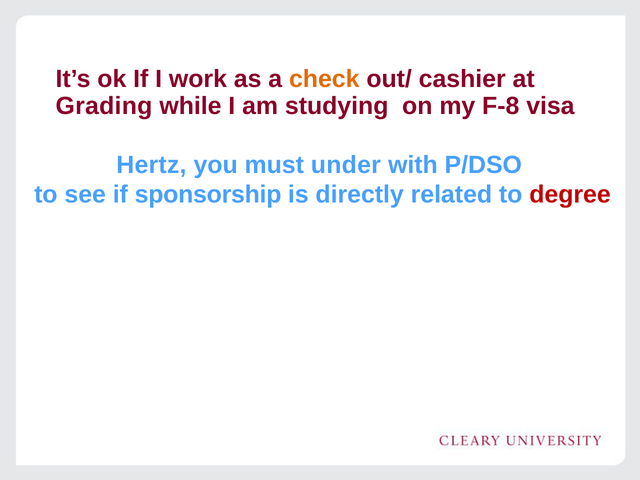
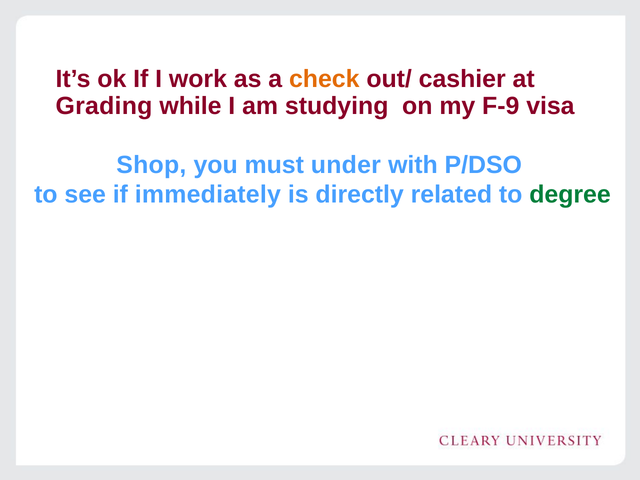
F-8: F-8 -> F-9
Hertz: Hertz -> Shop
sponsorship: sponsorship -> immediately
degree colour: red -> green
